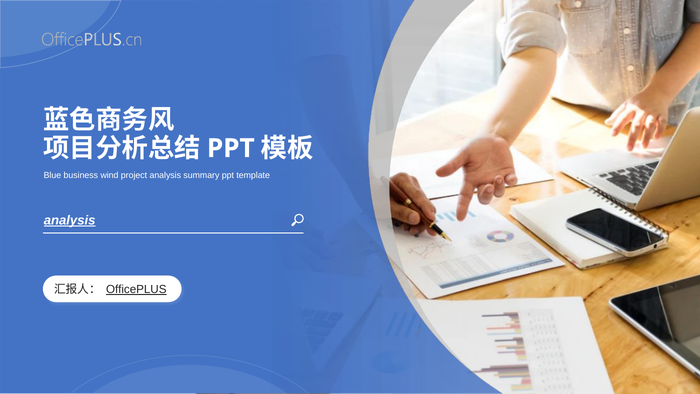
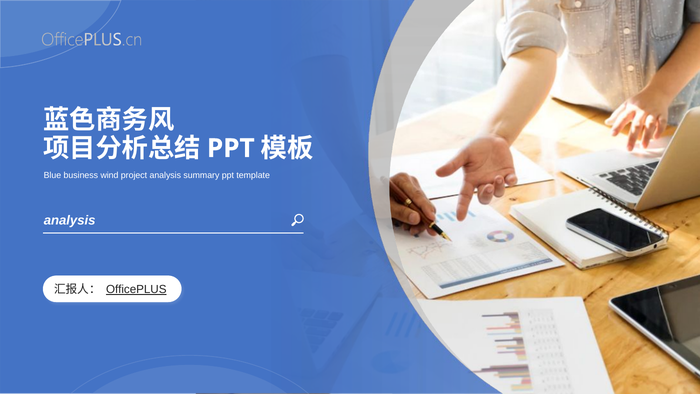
analysis at (70, 220) underline: present -> none
